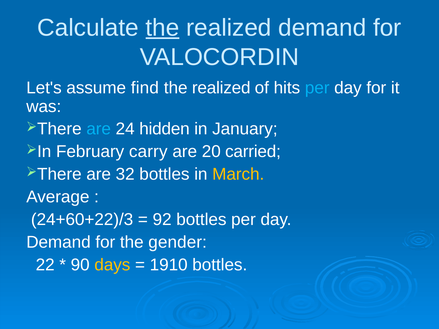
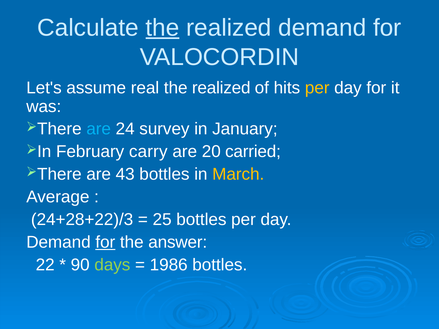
find: find -> real
per at (317, 88) colour: light blue -> yellow
hidden: hidden -> survey
32: 32 -> 43
24+60+22)/3: 24+60+22)/3 -> 24+28+22)/3
92: 92 -> 25
for at (105, 242) underline: none -> present
gender: gender -> answer
days colour: yellow -> light green
1910: 1910 -> 1986
